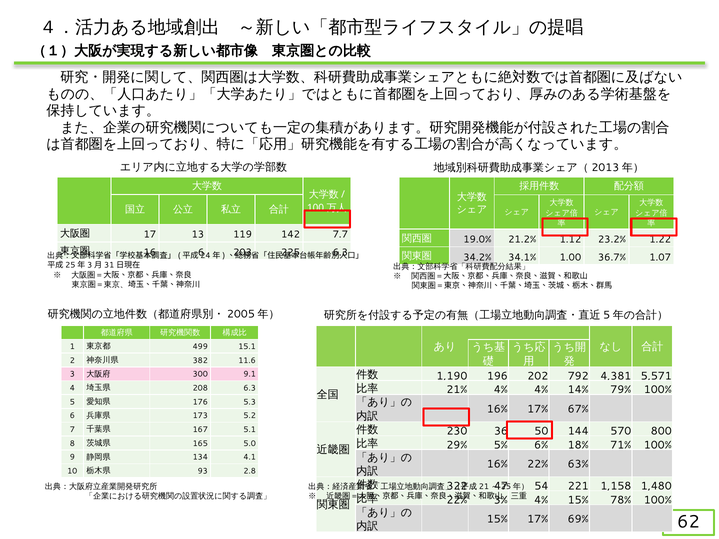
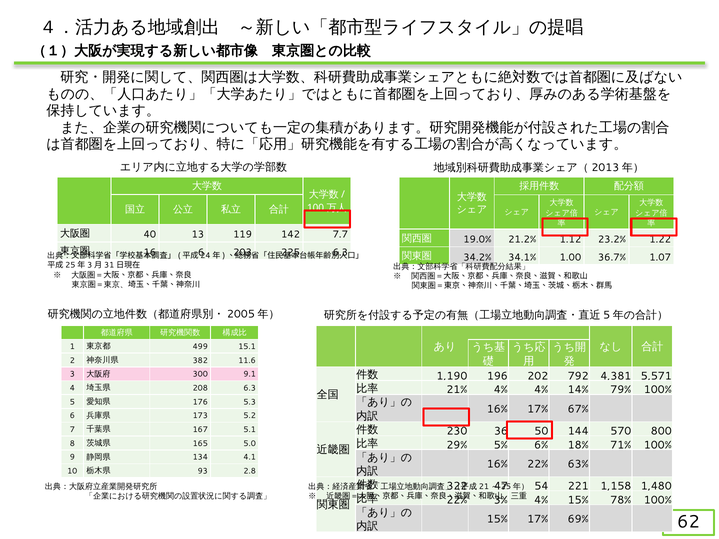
17: 17 -> 40
